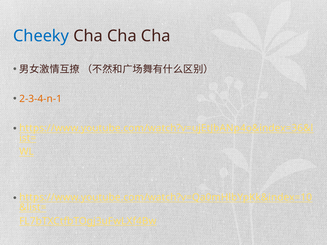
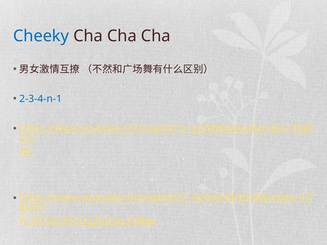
2-3-4-n-1 colour: orange -> blue
